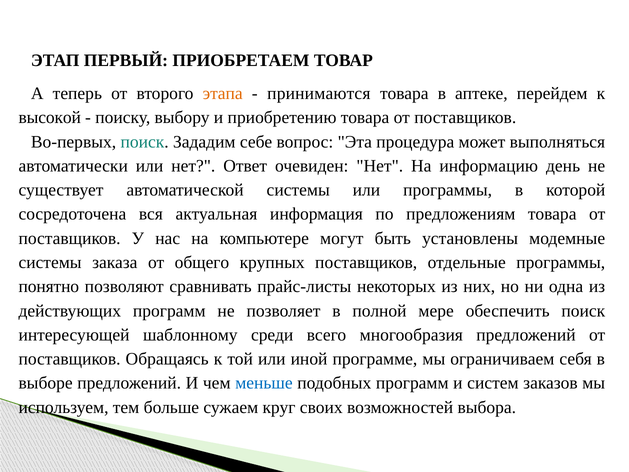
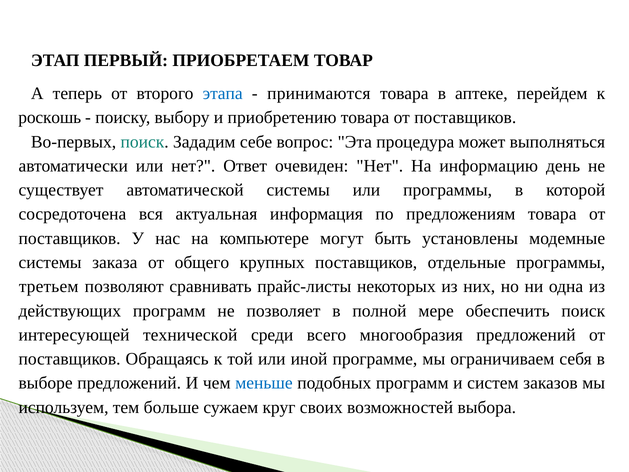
этапа colour: orange -> blue
высокой: высокой -> роскошь
понятно: понятно -> третьем
шаблонному: шаблонному -> технической
